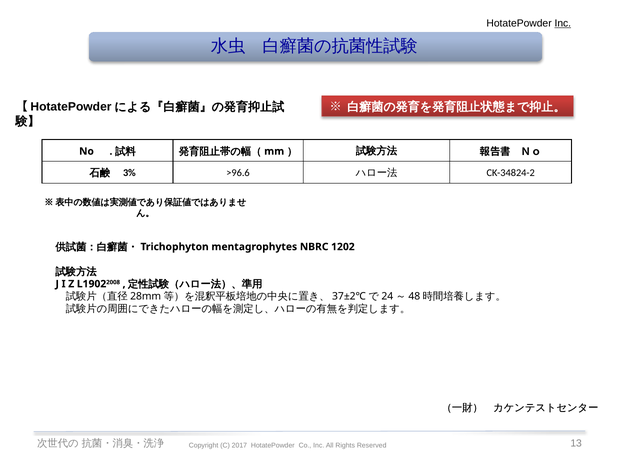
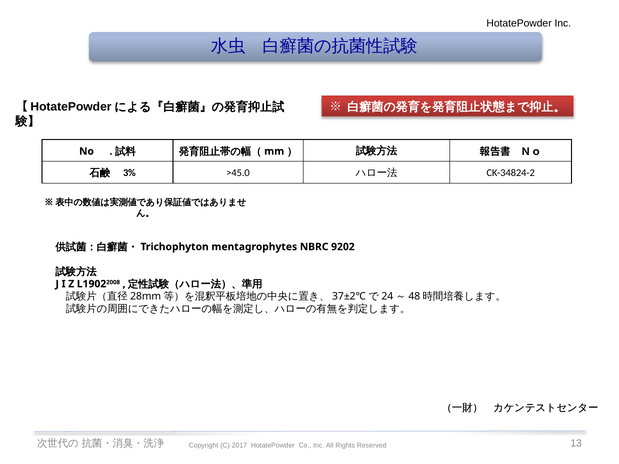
Inc at (563, 23) underline: present -> none
>96.6: >96.6 -> >45.0
1202: 1202 -> 9202
